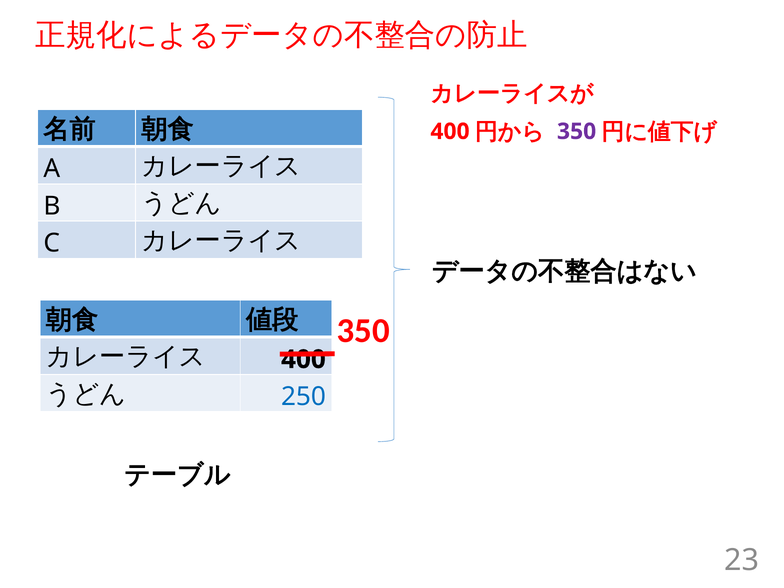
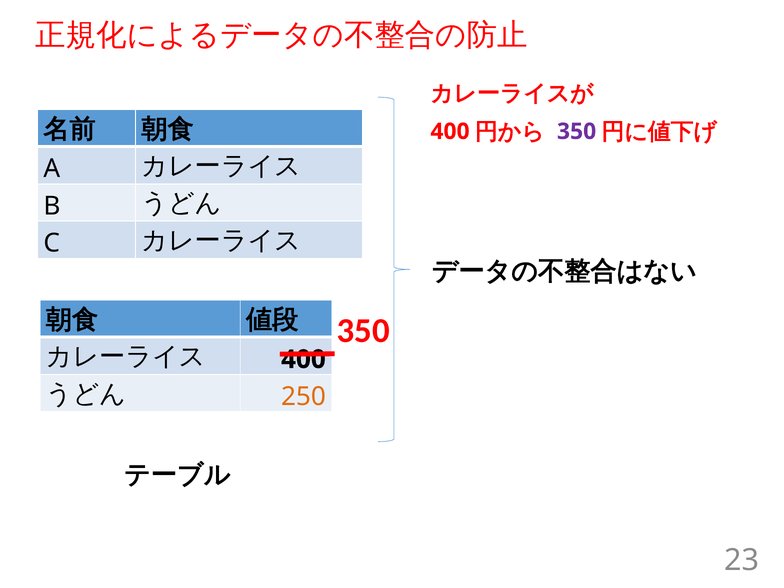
250 colour: blue -> orange
